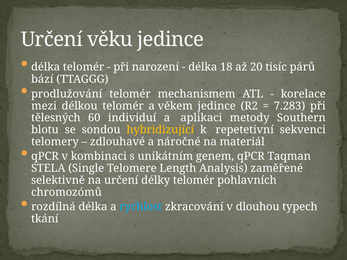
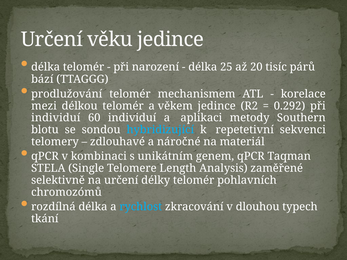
18: 18 -> 25
7.283: 7.283 -> 0.292
tělesných at (56, 118): tělesných -> individuí
hybridizující colour: yellow -> light blue
